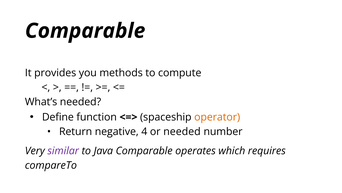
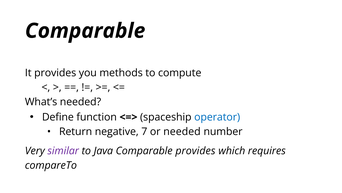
operator colour: orange -> blue
4: 4 -> 7
Comparable operates: operates -> provides
